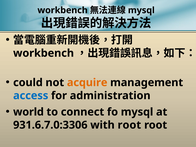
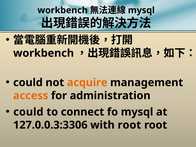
access colour: blue -> orange
world at (28, 112): world -> could
931.6.7.0:3306: 931.6.7.0:3306 -> 127.0.0.3:3306
